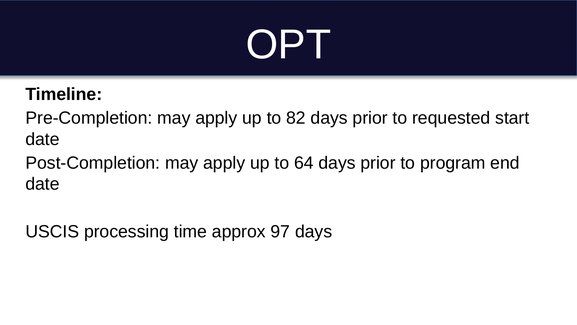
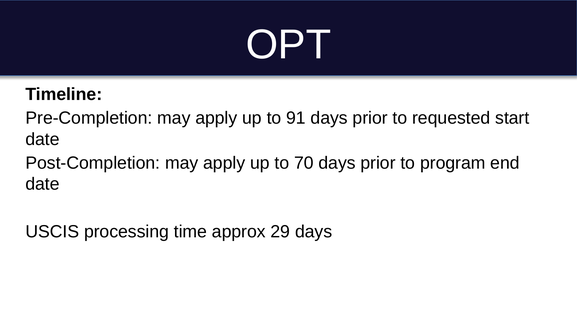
82: 82 -> 91
64: 64 -> 70
97: 97 -> 29
